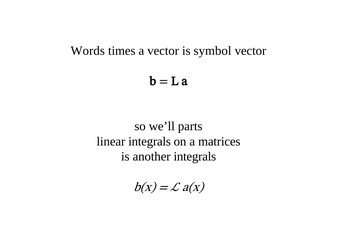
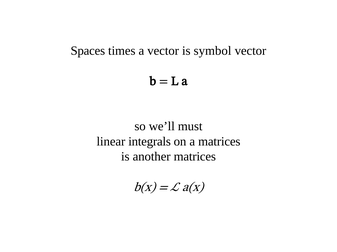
Words: Words -> Spaces
parts: parts -> must
another integrals: integrals -> matrices
